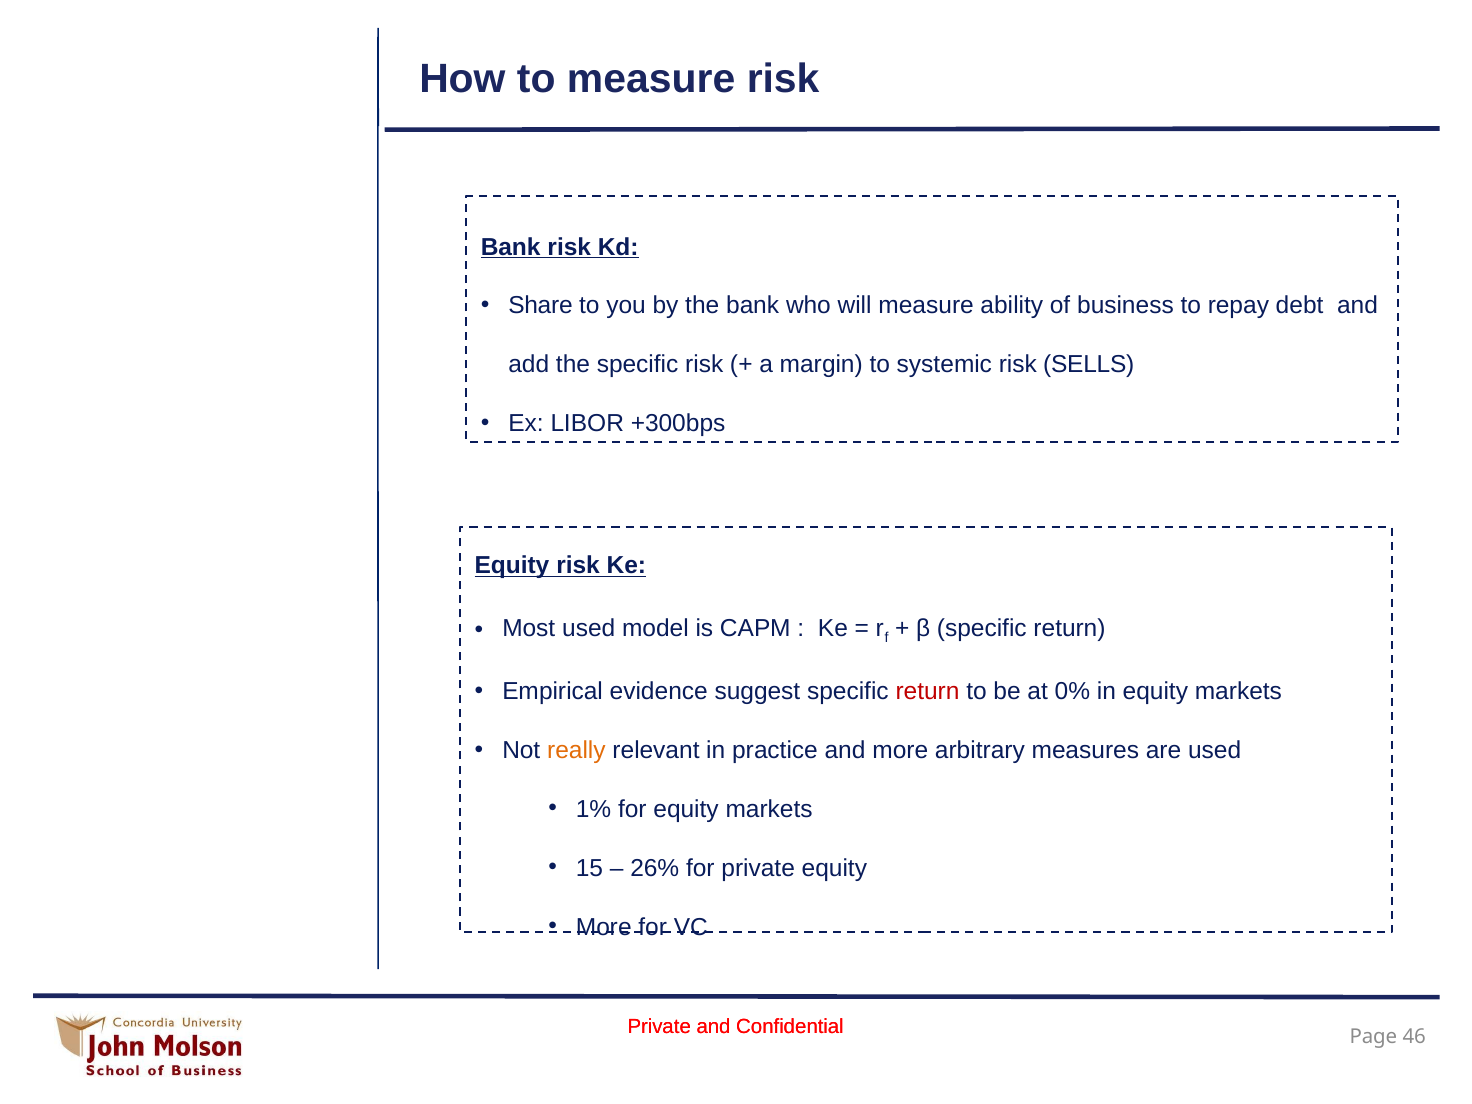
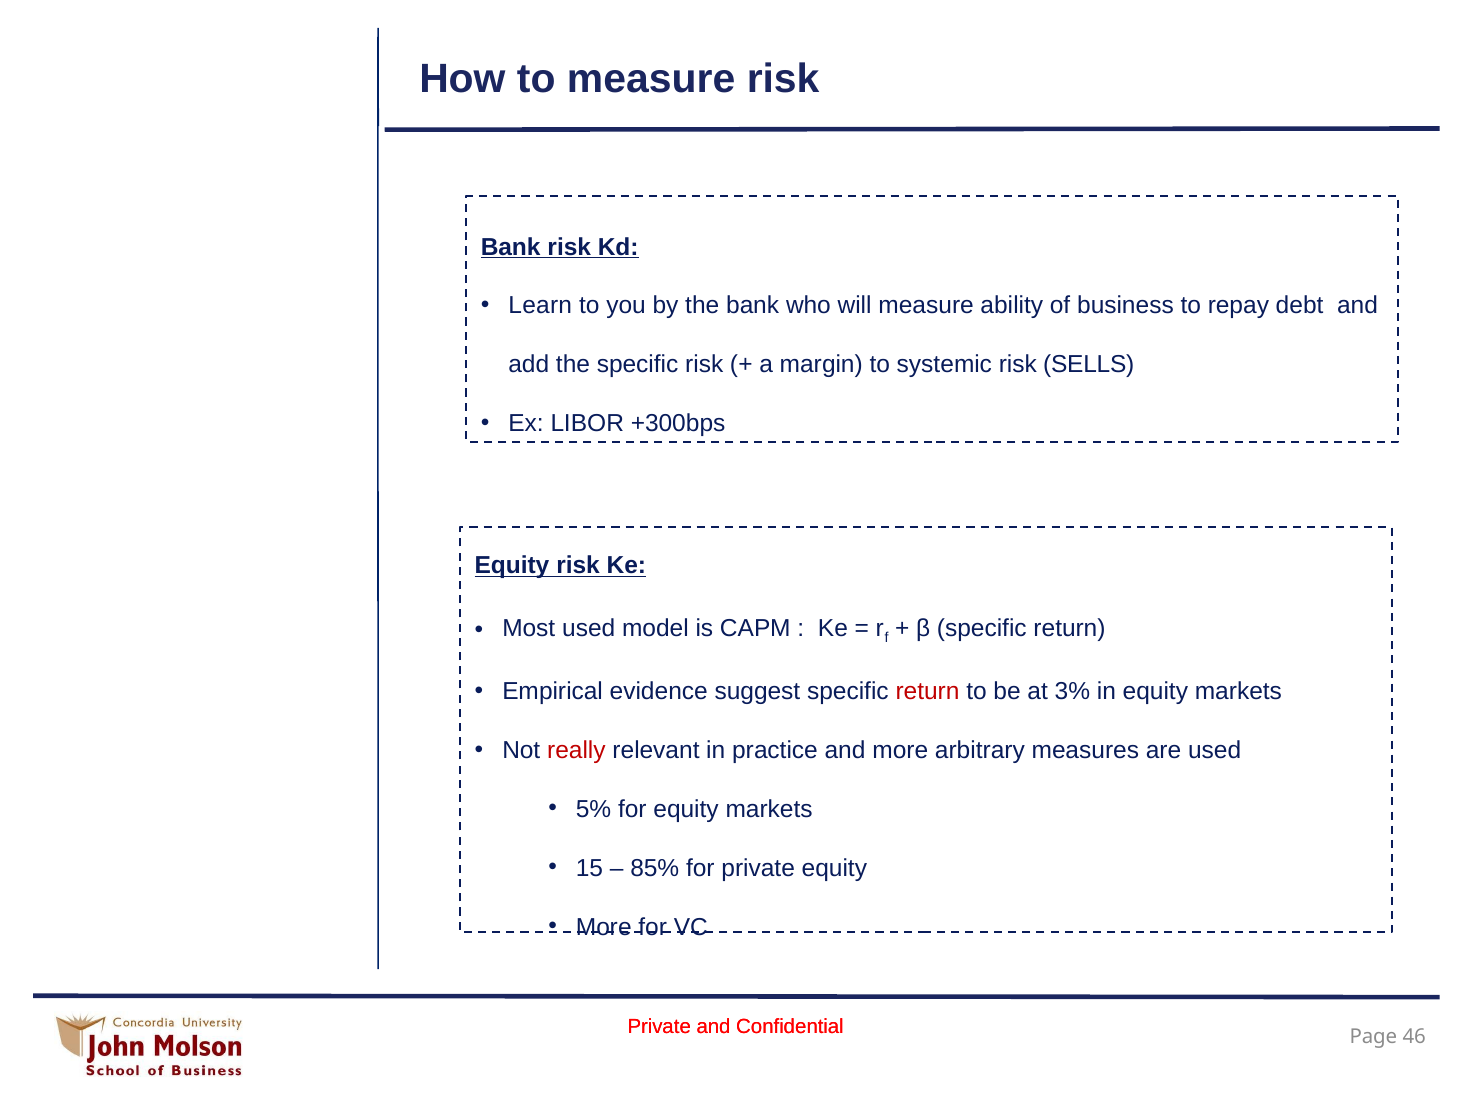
Share: Share -> Learn
0%: 0% -> 3%
really colour: orange -> red
1%: 1% -> 5%
26%: 26% -> 85%
